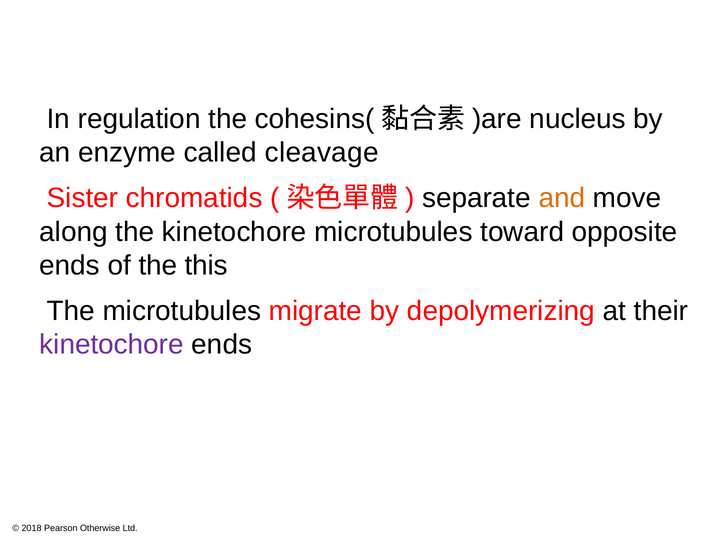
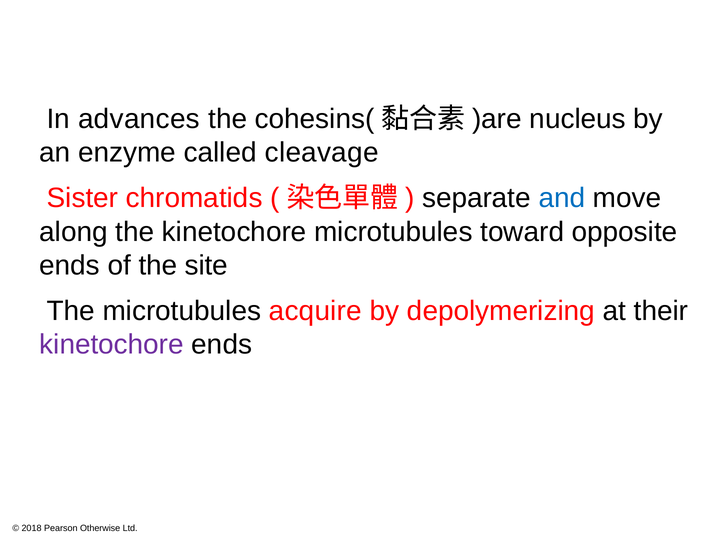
regulation: regulation -> advances
and colour: orange -> blue
this: this -> site
migrate: migrate -> acquire
